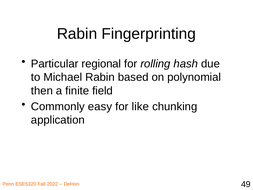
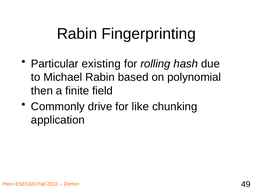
regional: regional -> existing
easy: easy -> drive
